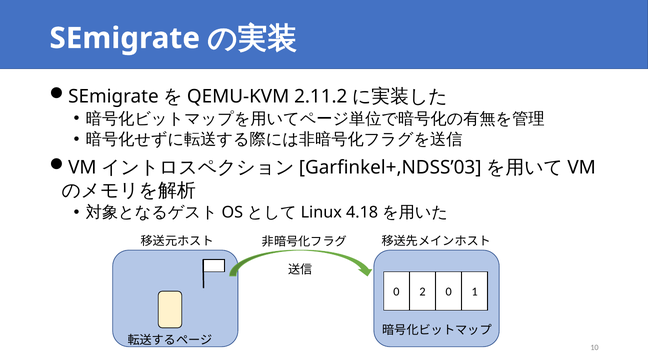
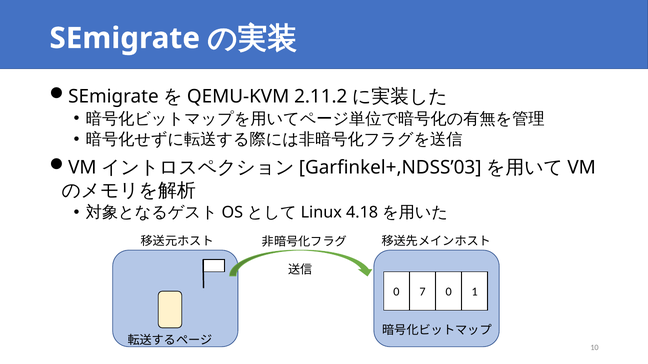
2: 2 -> 7
